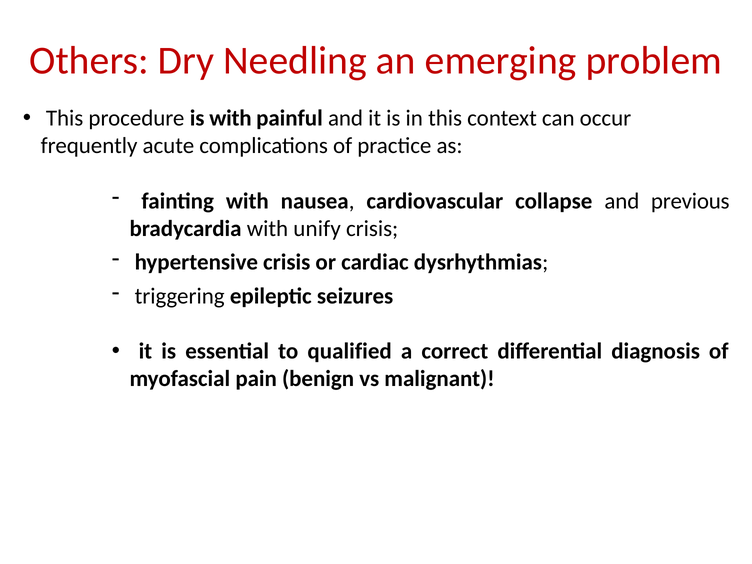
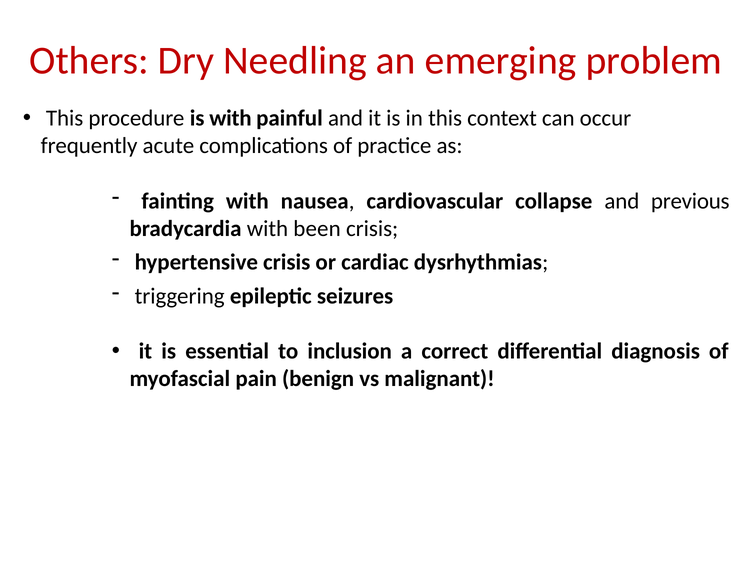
unify: unify -> been
qualified: qualified -> inclusion
